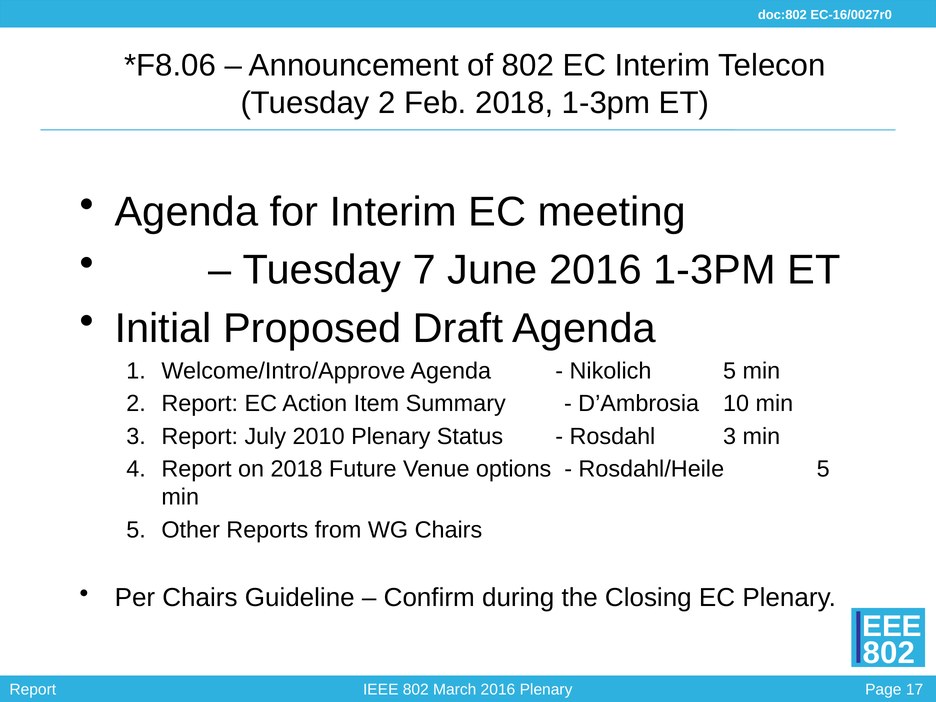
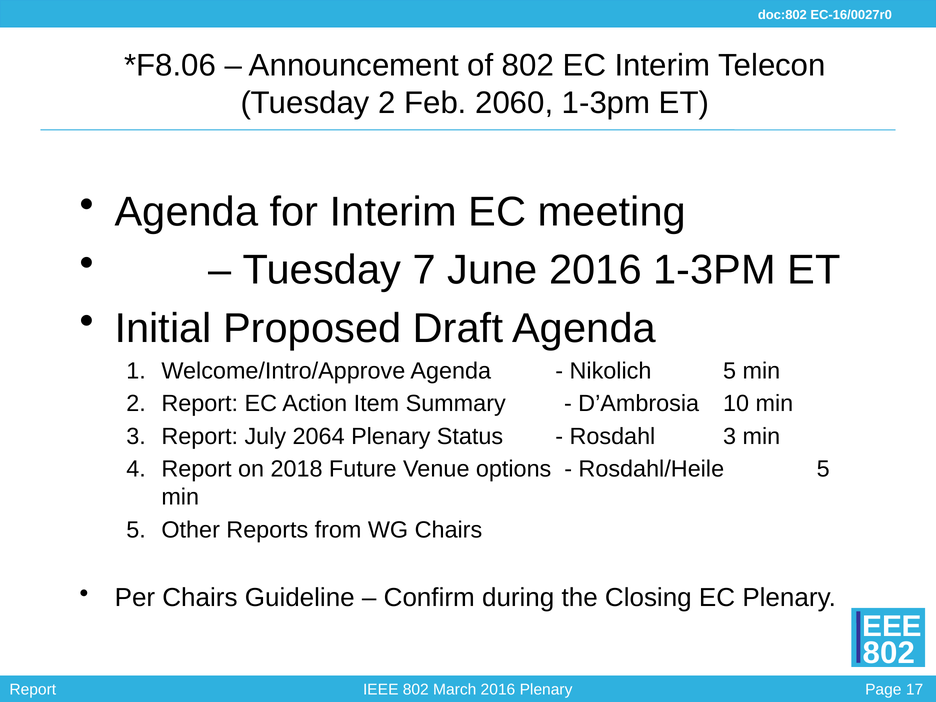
Feb 2018: 2018 -> 2060
2010: 2010 -> 2064
